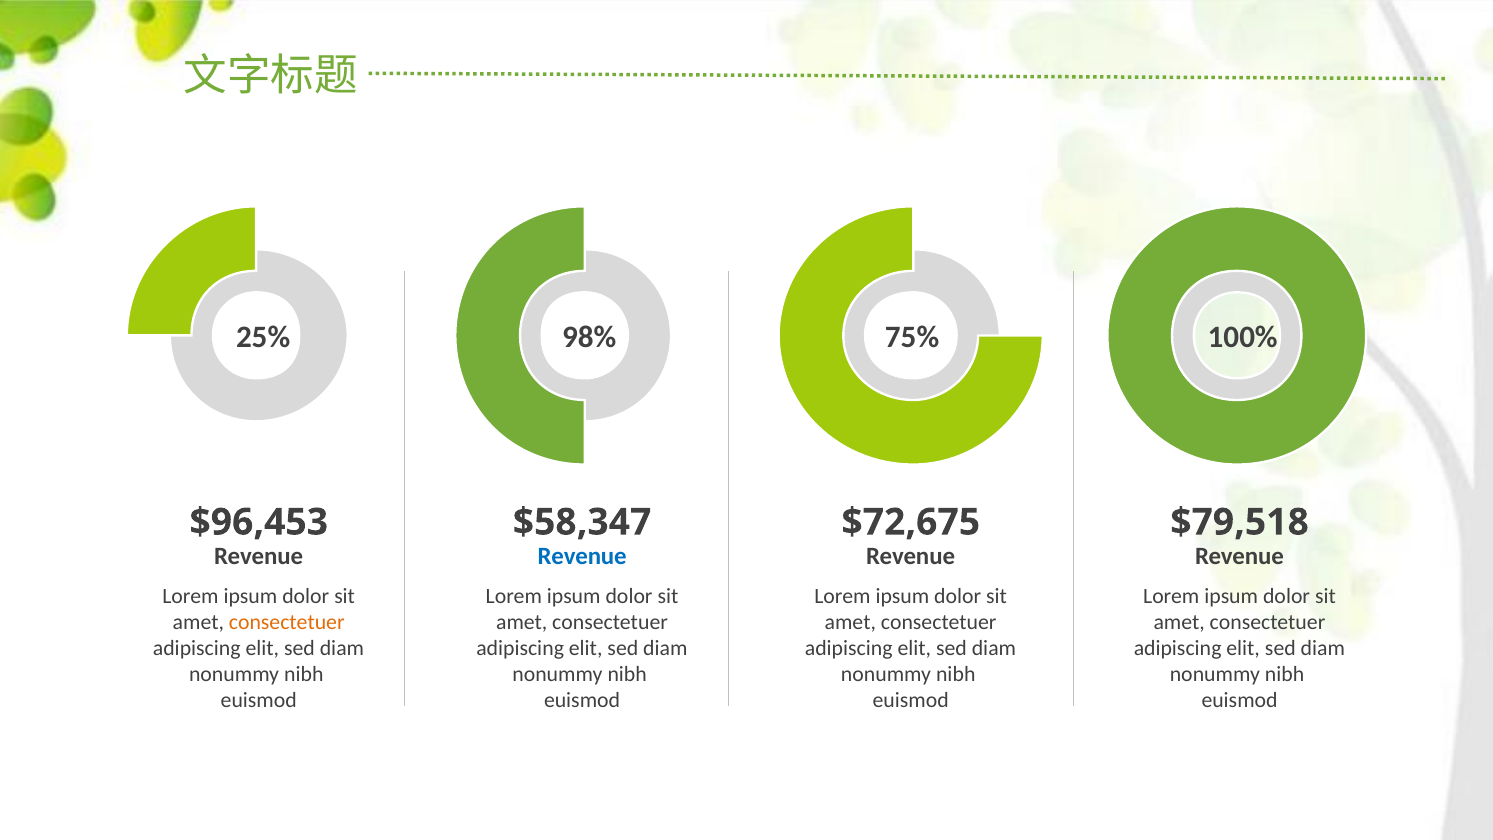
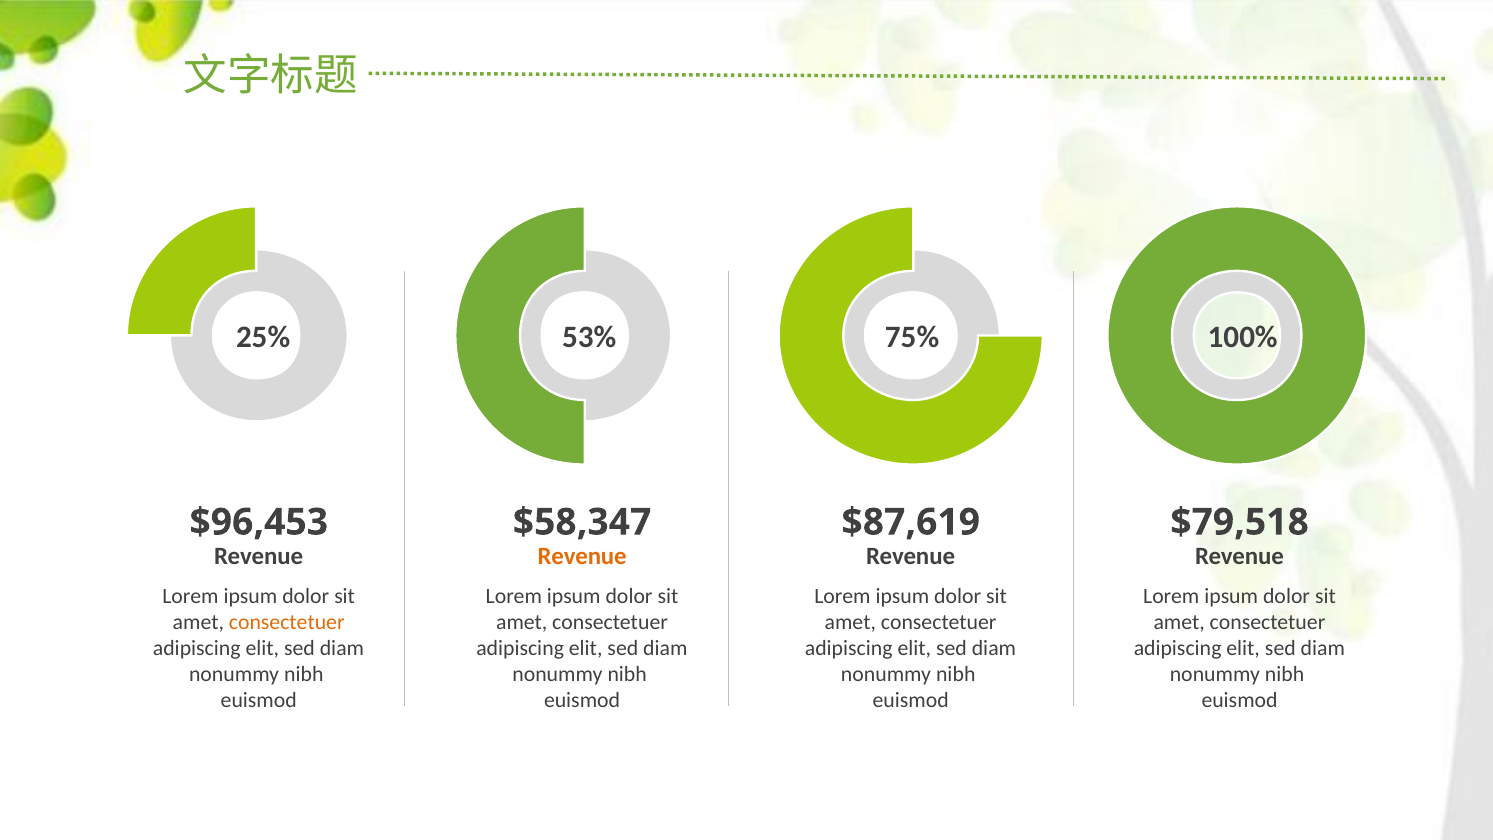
98%: 98% -> 53%
$72,675: $72,675 -> $87,619
Revenue at (582, 556) colour: blue -> orange
